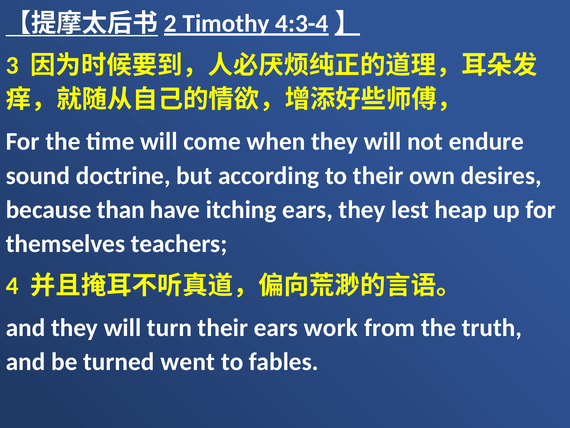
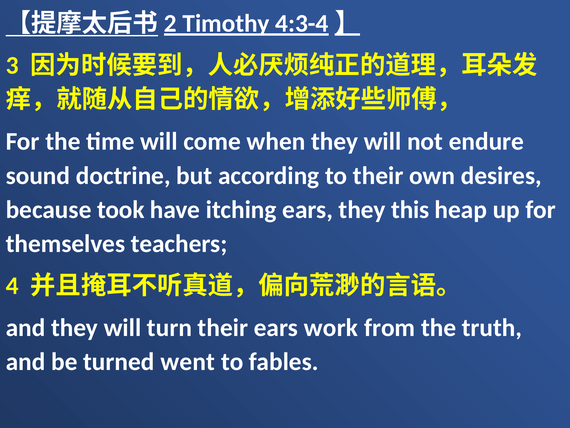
than: than -> took
lest: lest -> this
